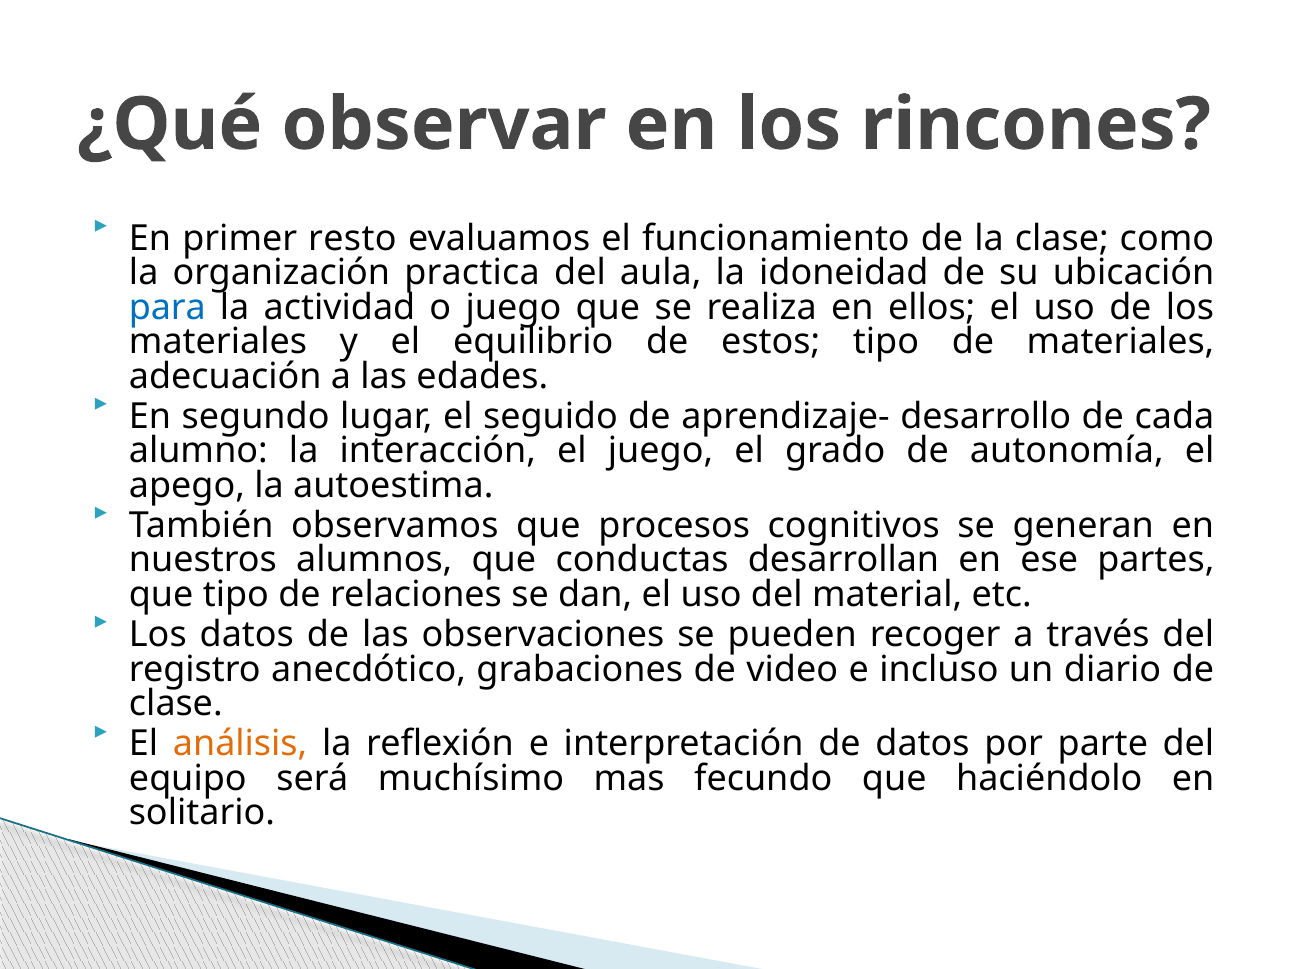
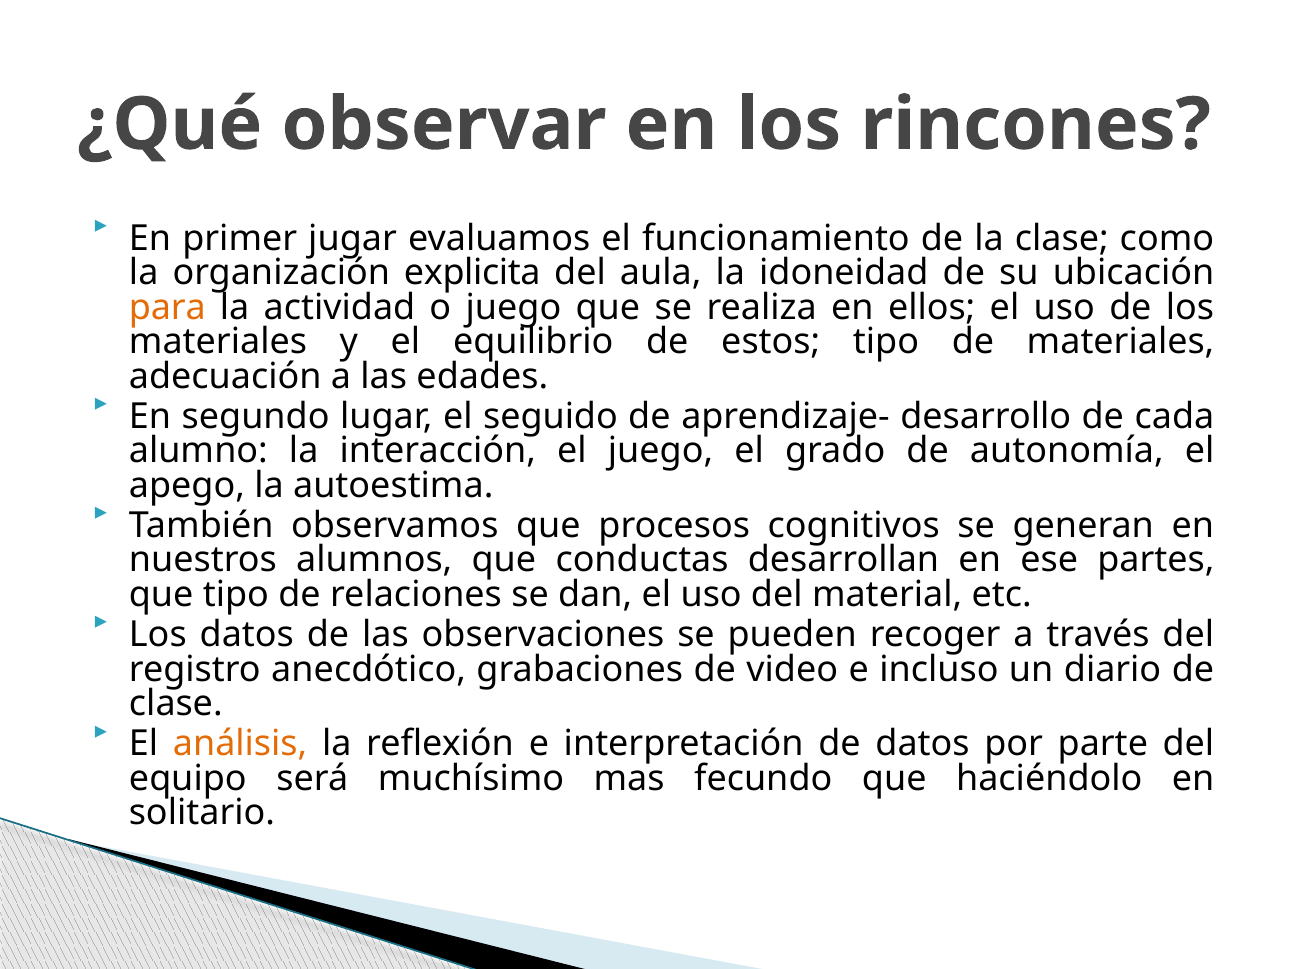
resto: resto -> jugar
practica: practica -> explicita
para colour: blue -> orange
